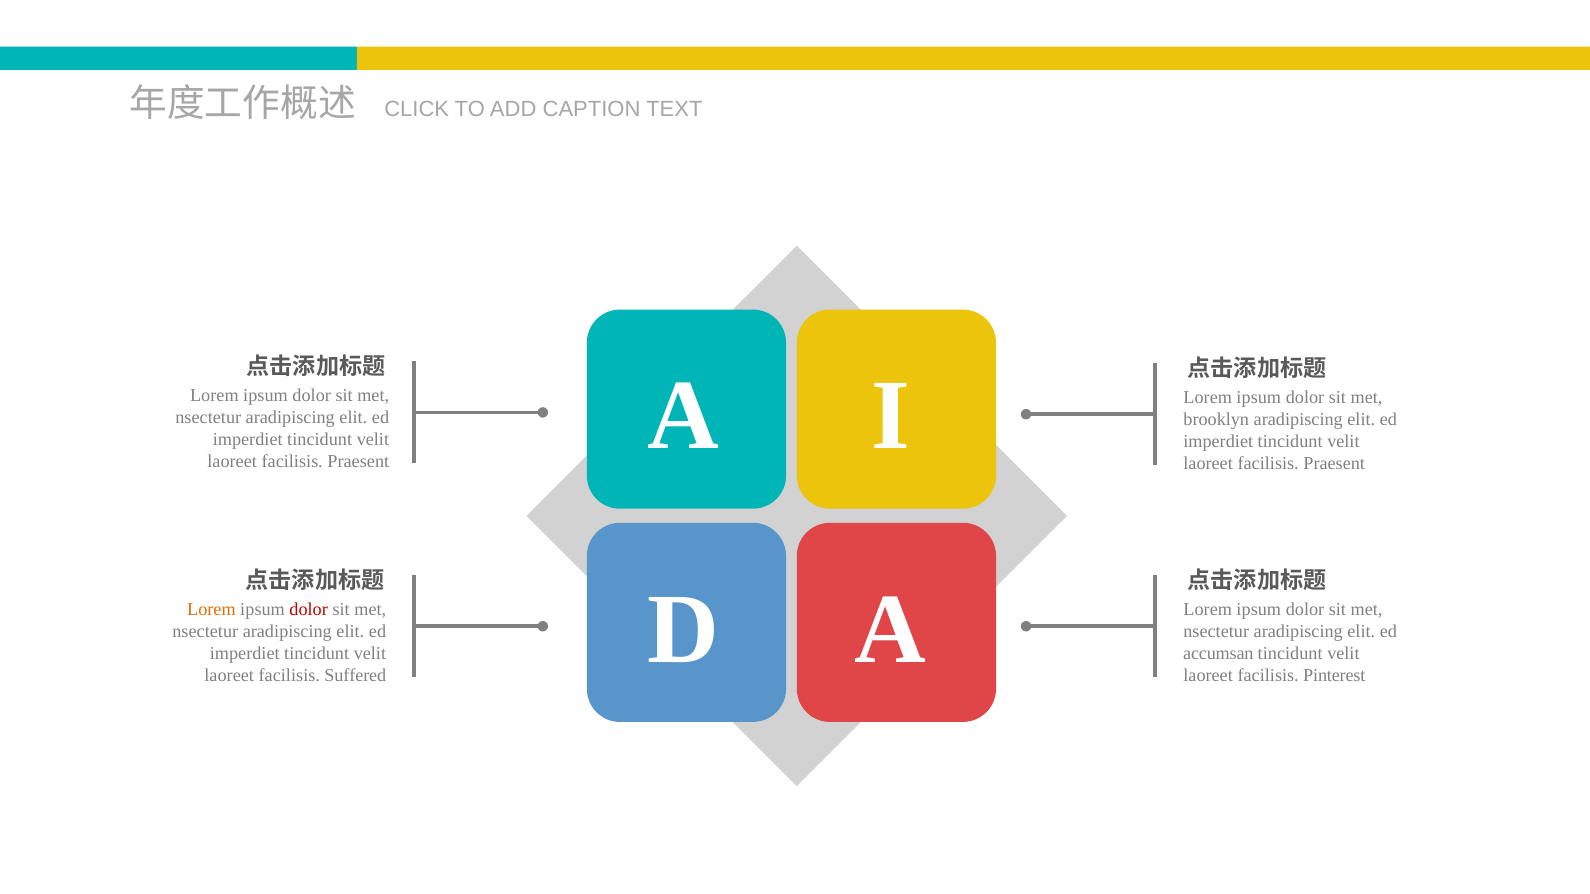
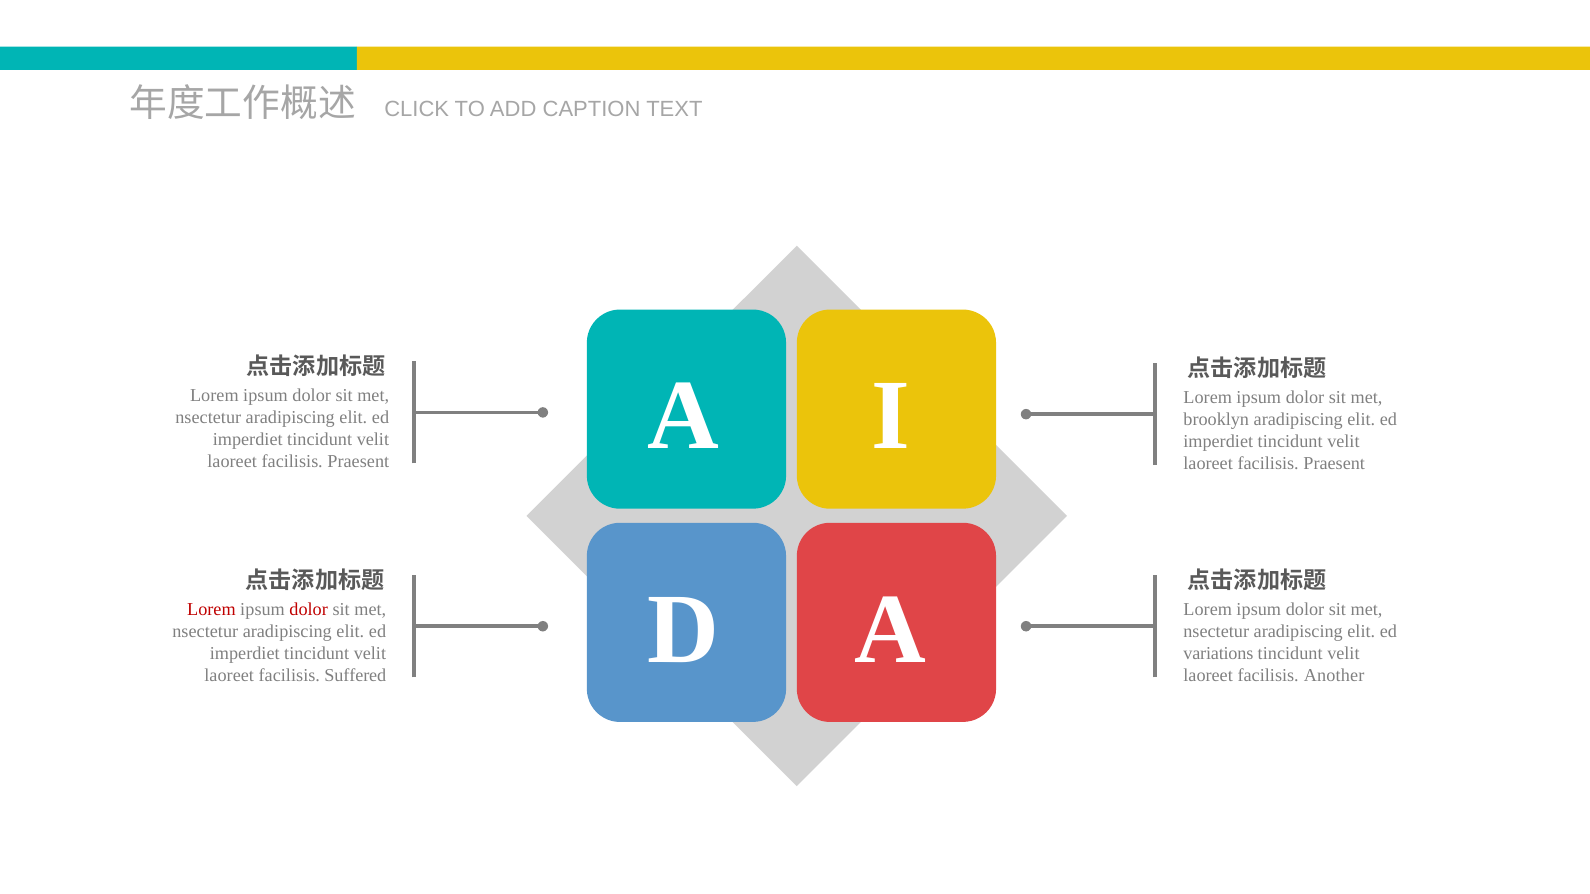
Lorem at (211, 610) colour: orange -> red
accumsan: accumsan -> variations
Pinterest: Pinterest -> Another
